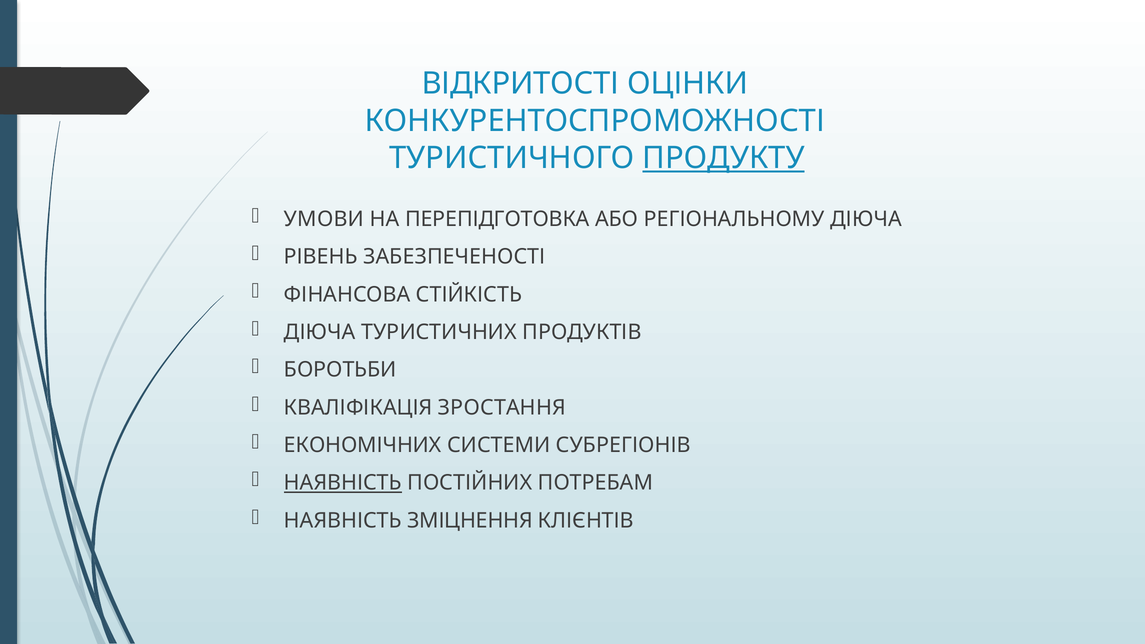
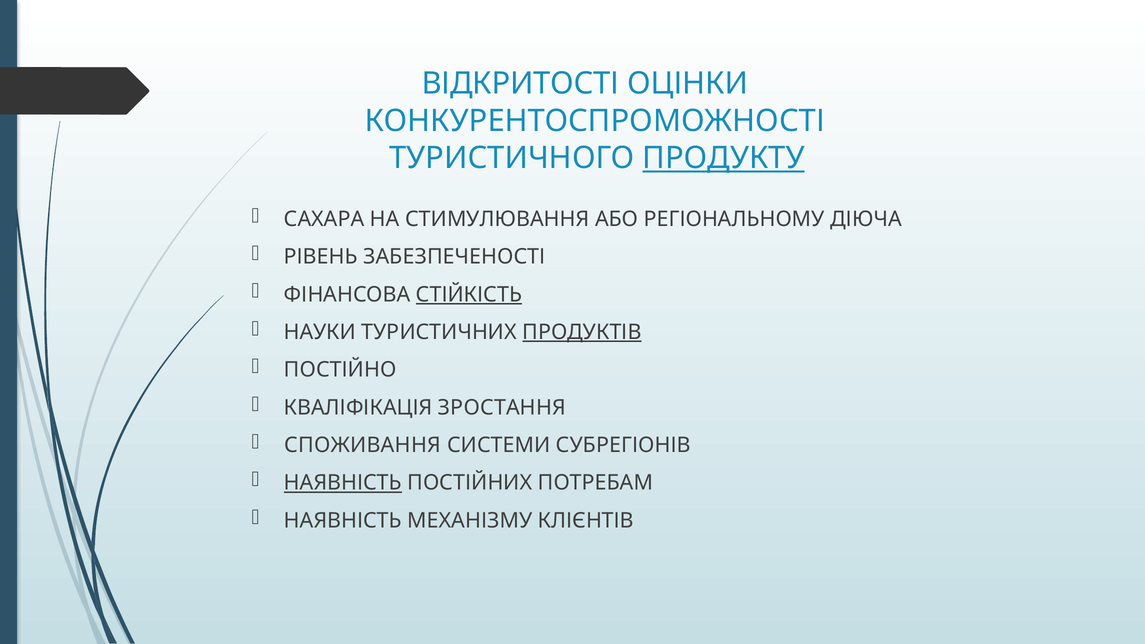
УМОВИ: УМОВИ -> САХАРА
ПЕРЕПІДГОТОВКА: ПЕРЕПІДГОТОВКА -> СТИМУЛЮВАННЯ
СТІЙКІСТЬ underline: none -> present
ДІЮЧА at (320, 332): ДІЮЧА -> НАУКИ
ПРОДУКТІВ underline: none -> present
БОРОТЬБИ: БОРОТЬБИ -> ПОСТІЙНО
ЕКОНОМІЧНИХ: ЕКОНОМІЧНИХ -> СПОЖИВАННЯ
ЗМІЦНЕННЯ: ЗМІЦНЕННЯ -> МЕХАНІЗМУ
